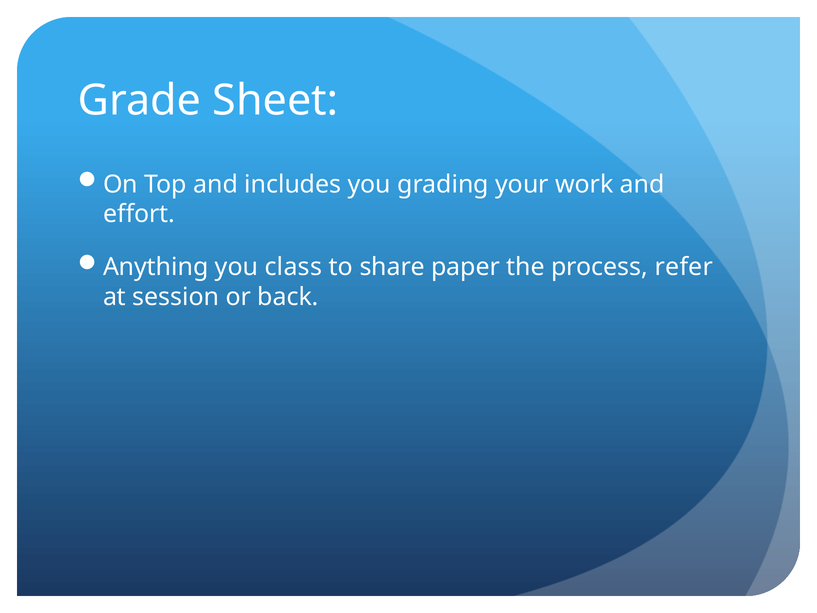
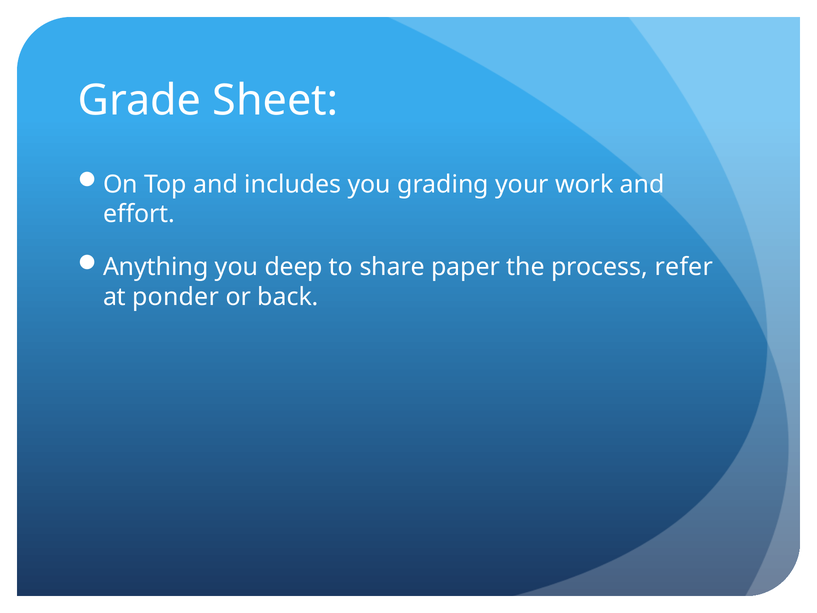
class: class -> deep
session: session -> ponder
